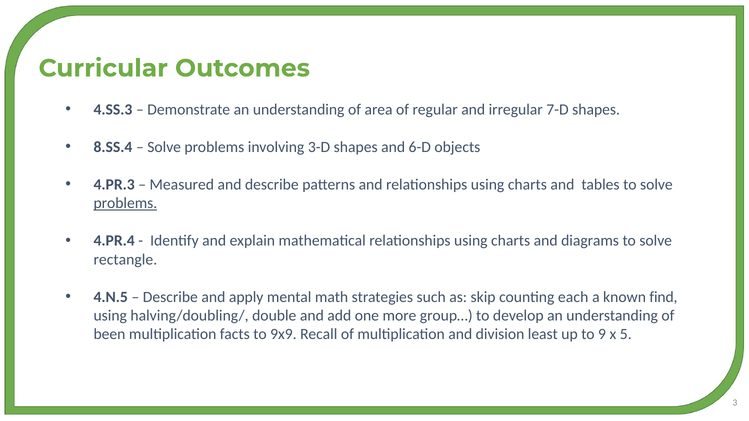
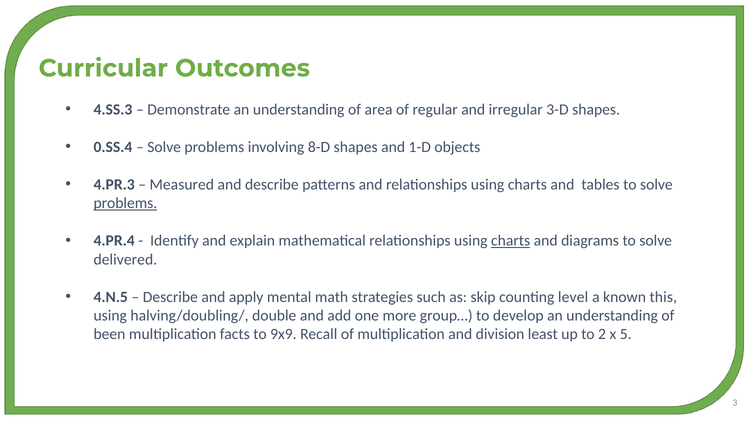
7-D: 7-D -> 3-D
8.SS.4: 8.SS.4 -> 0.SS.4
3-D: 3-D -> 8-D
6-D: 6-D -> 1-D
charts at (511, 241) underline: none -> present
rectangle: rectangle -> delivered
each: each -> level
find: find -> this
9: 9 -> 2
